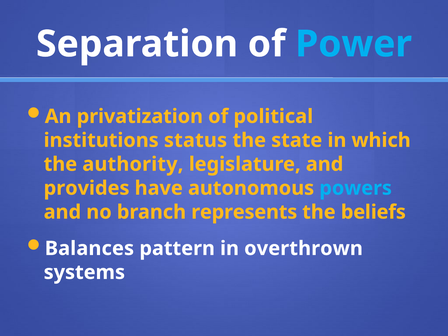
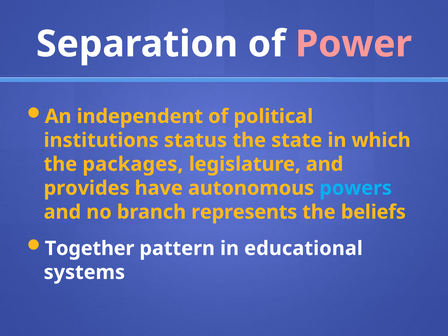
Power colour: light blue -> pink
privatization: privatization -> independent
authority: authority -> packages
Balances: Balances -> Together
overthrown: overthrown -> educational
